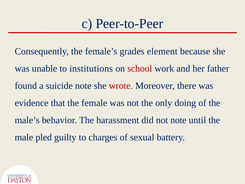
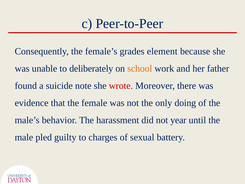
institutions: institutions -> deliberately
school colour: red -> orange
not note: note -> year
